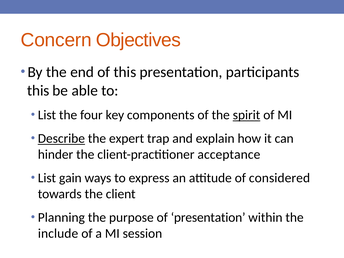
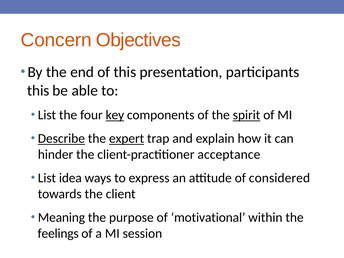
key underline: none -> present
expert underline: none -> present
gain: gain -> idea
Planning: Planning -> Meaning
of presentation: presentation -> motivational
include: include -> feelings
